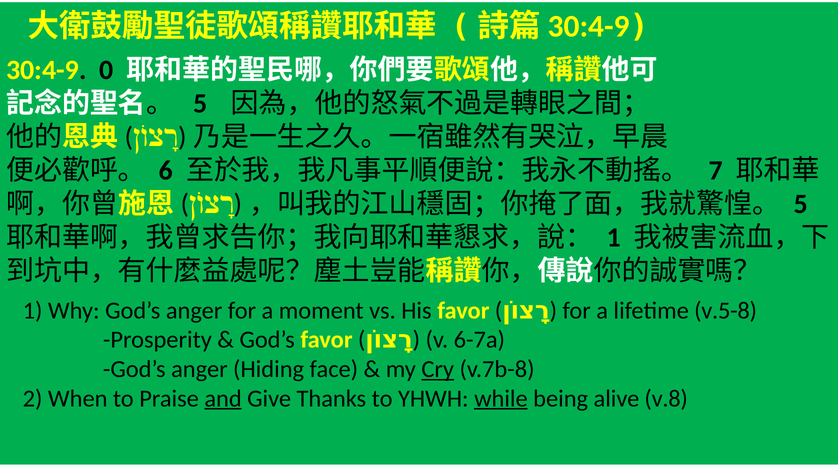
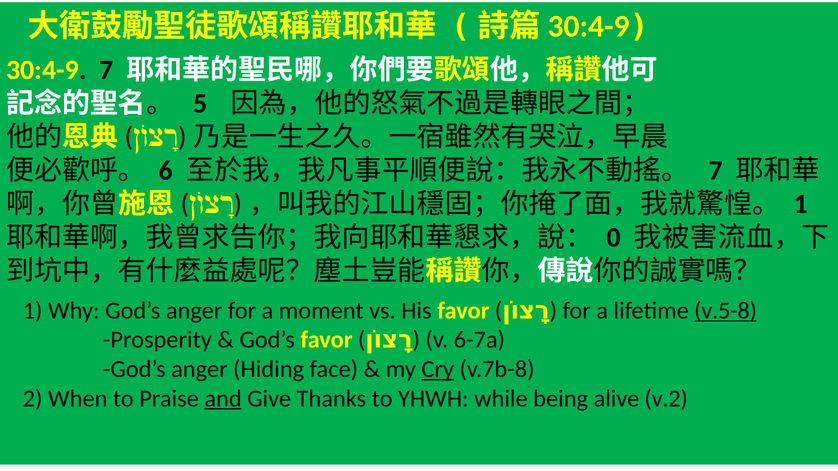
30:4-9 0: 0 -> 7
5 at (801, 204): 5 -> 1
1 at (614, 238): 1 -> 0
v.5-8 underline: none -> present
while underline: present -> none
v.8: v.8 -> v.2
